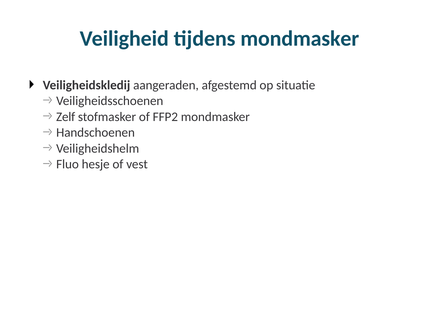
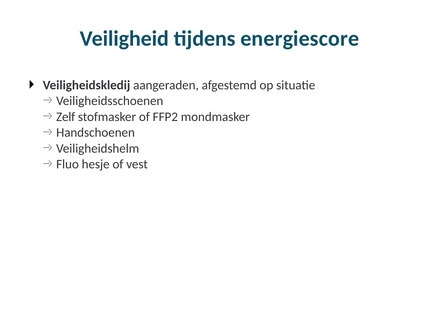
tijdens mondmasker: mondmasker -> energiescore
